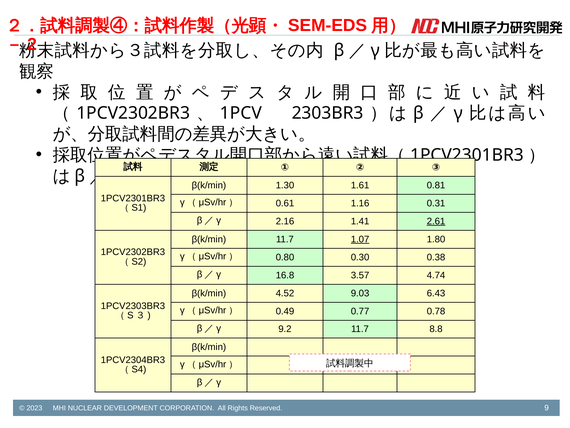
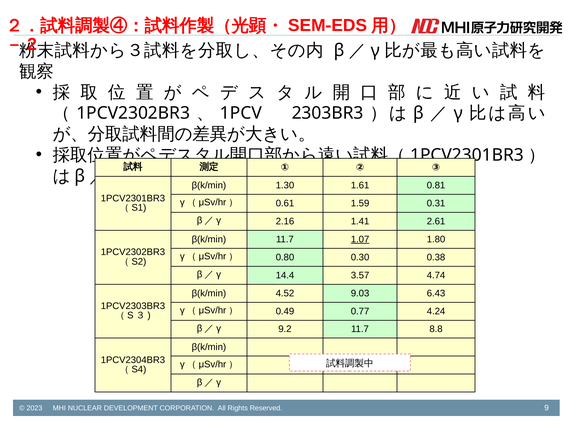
1.16: 1.16 -> 1.59
2.61 underline: present -> none
16.8: 16.8 -> 14.4
0.78: 0.78 -> 4.24
